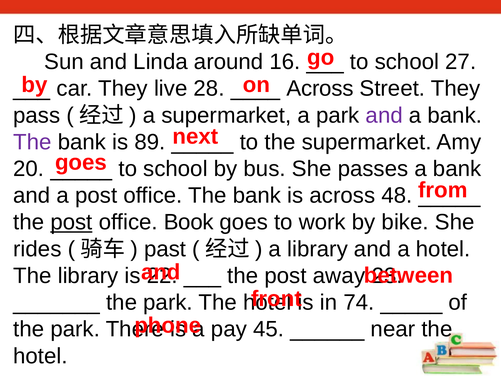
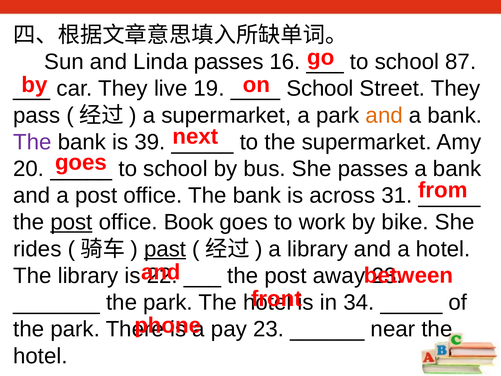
Linda around: around -> passes
27: 27 -> 87
28: 28 -> 19
Across at (320, 89): Across -> School
and at (384, 115) colour: purple -> orange
89: 89 -> 39
48: 48 -> 31
past underline: none -> present
74: 74 -> 34
pay 45: 45 -> 23
